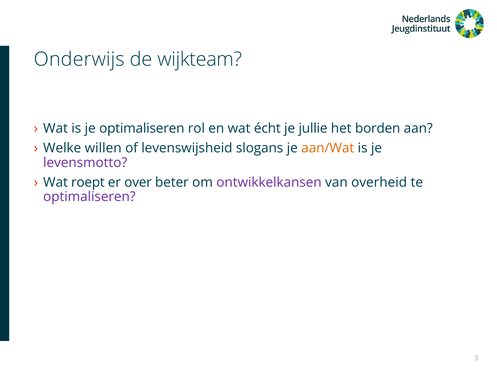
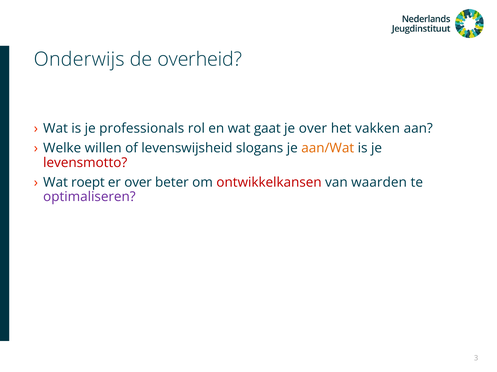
wijkteam: wijkteam -> overheid
je optimaliseren: optimaliseren -> professionals
écht: écht -> gaat
je jullie: jullie -> over
borden: borden -> vakken
levensmotto colour: purple -> red
ontwikkelkansen colour: purple -> red
overheid: overheid -> waarden
